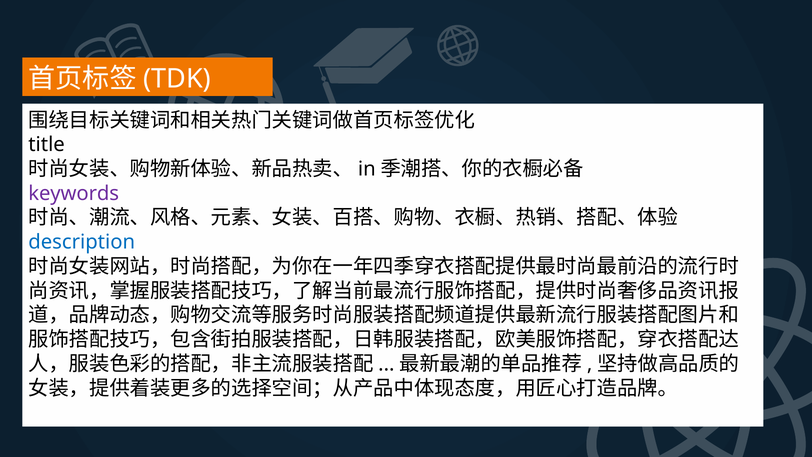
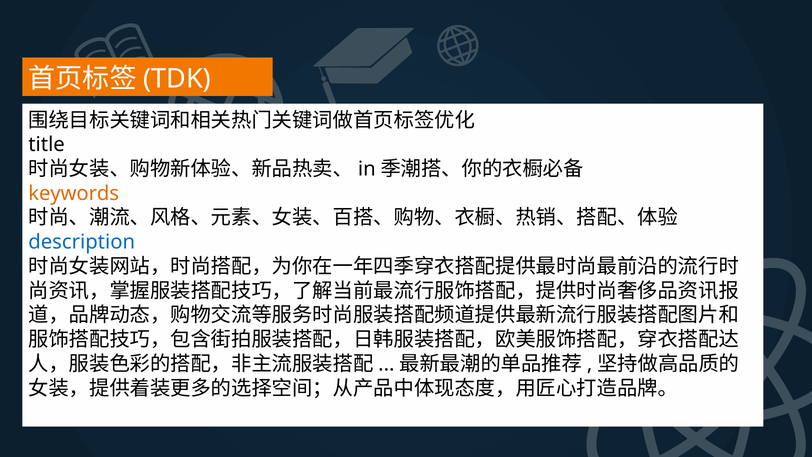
keywords colour: purple -> orange
